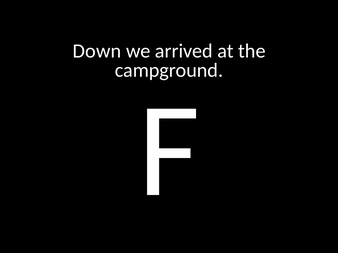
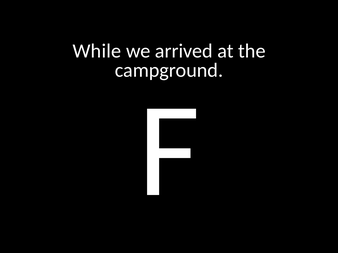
Down: Down -> While
